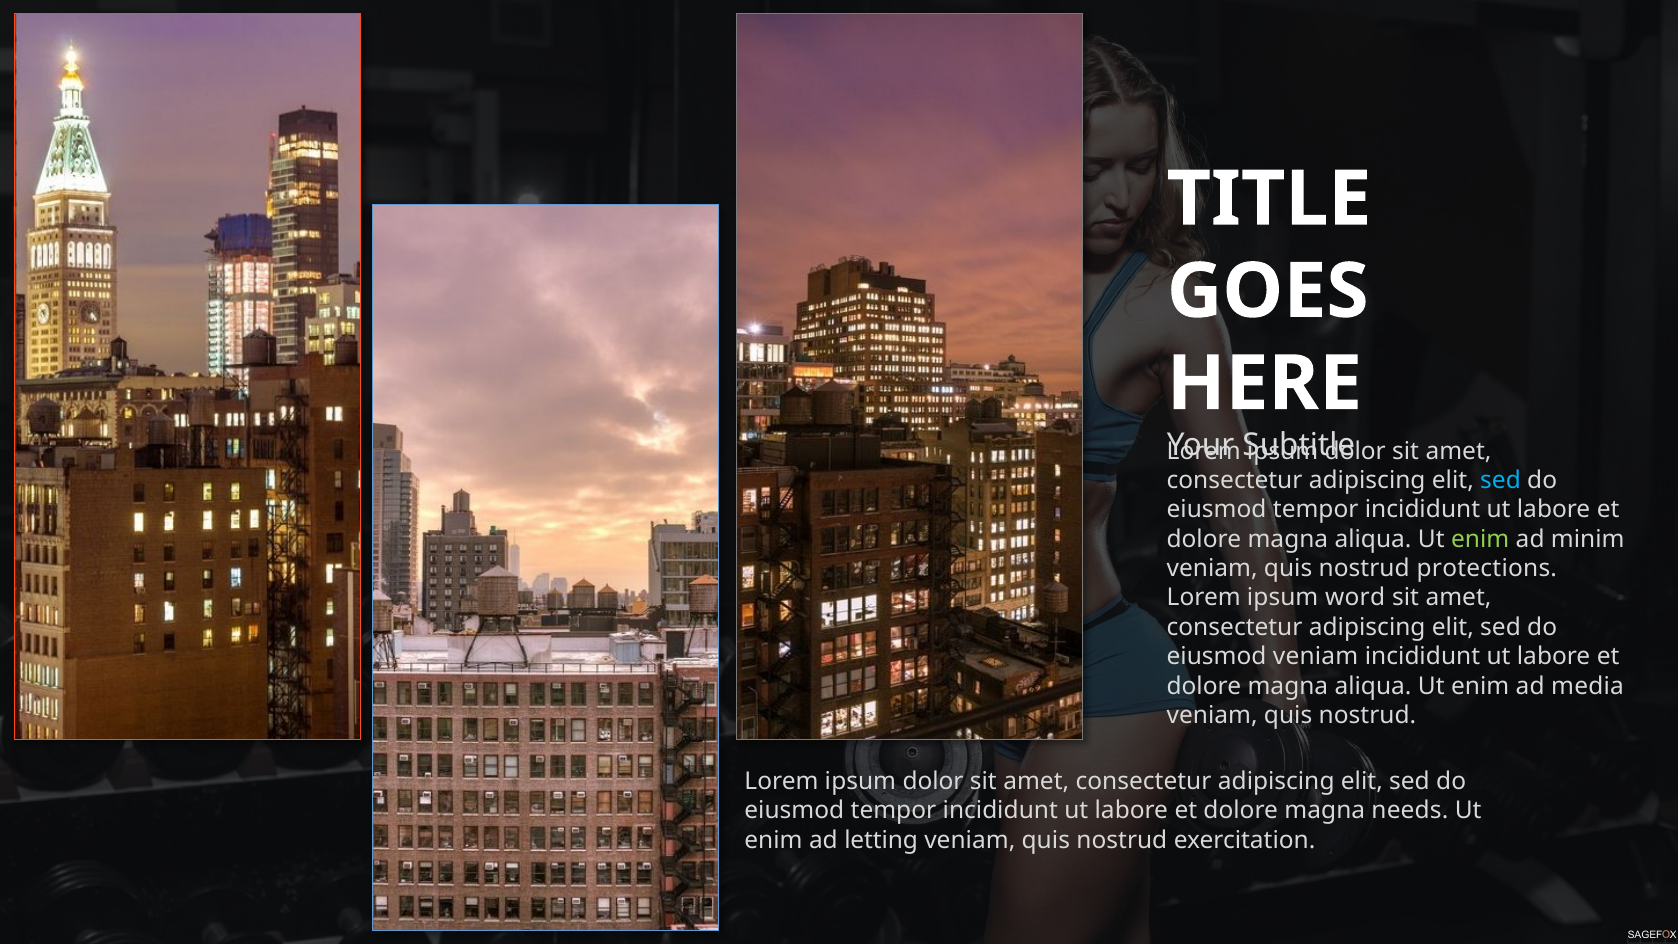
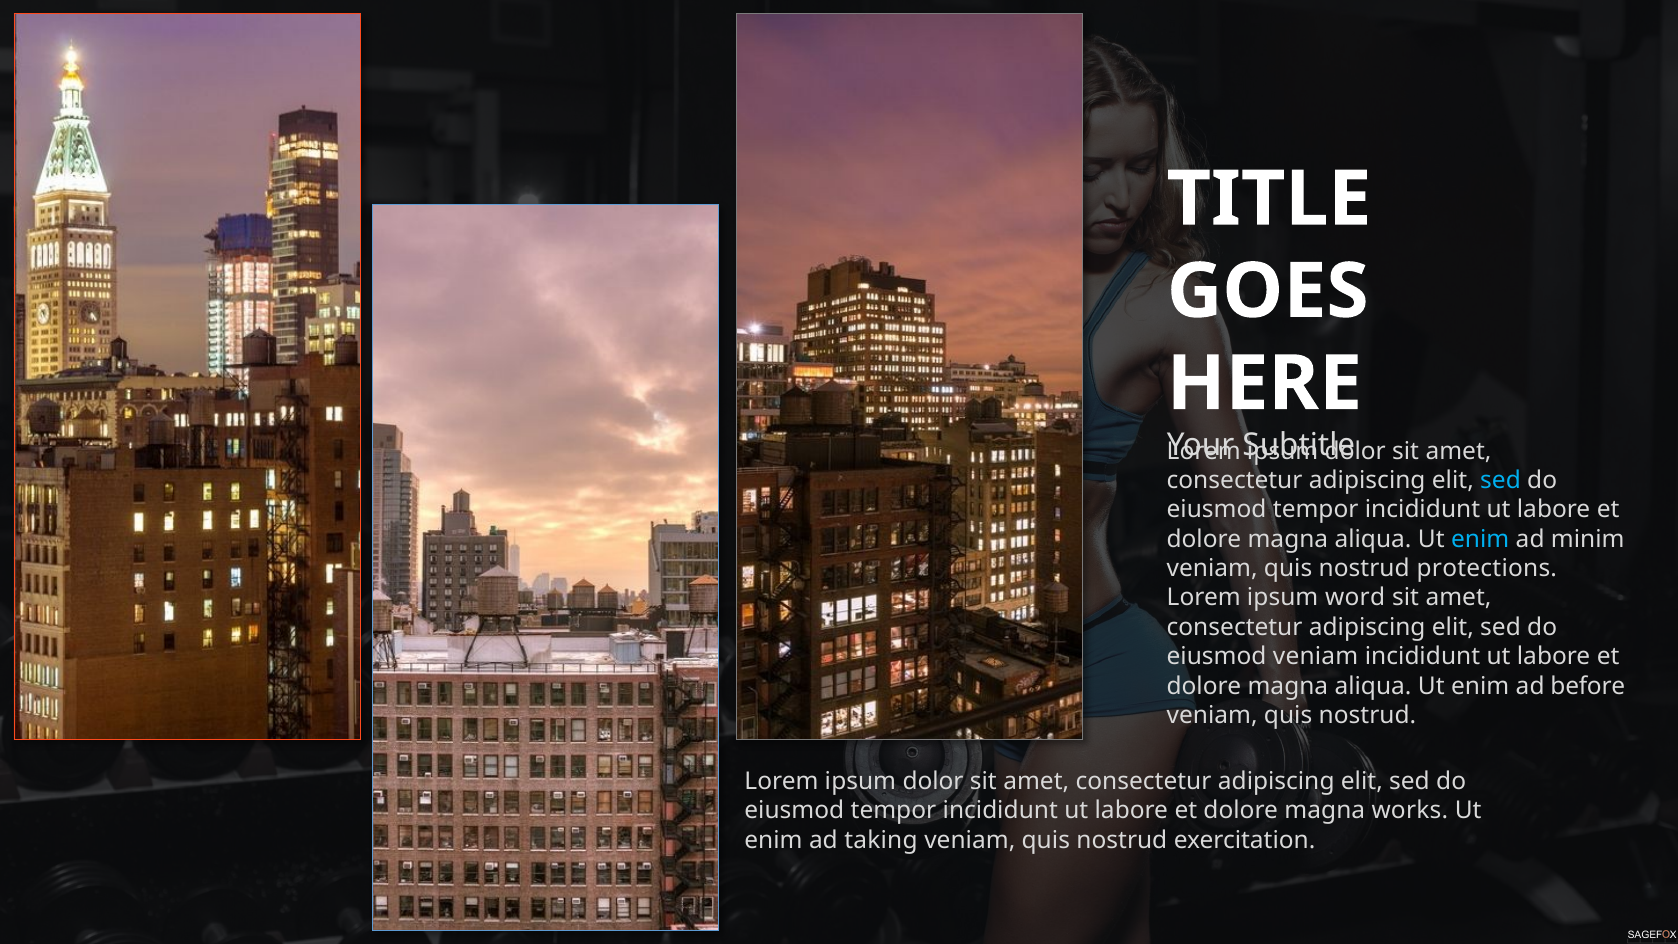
enim at (1480, 539) colour: light green -> light blue
media: media -> before
needs: needs -> works
letting: letting -> taking
